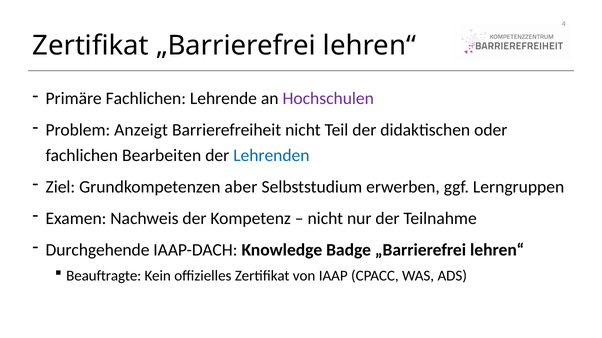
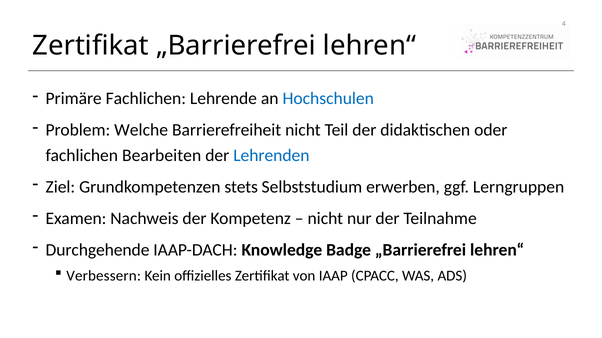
Hochschulen colour: purple -> blue
Anzeigt: Anzeigt -> Welche
aber: aber -> stets
Beauftragte: Beauftragte -> Verbessern
